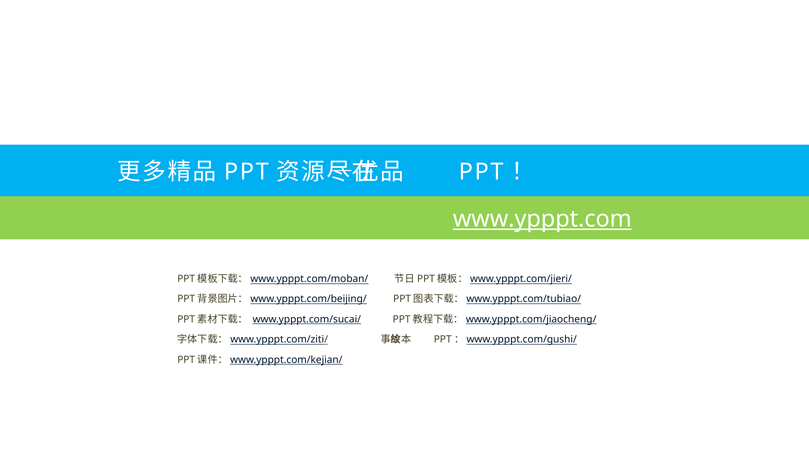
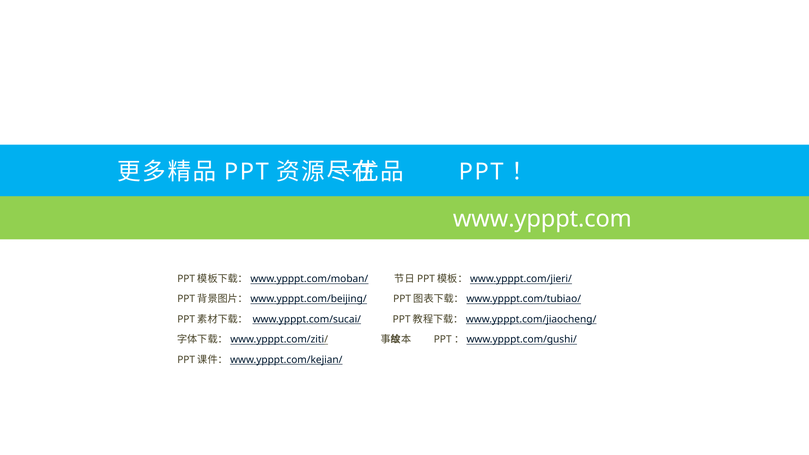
www.ypppt.com underline: present -> none
